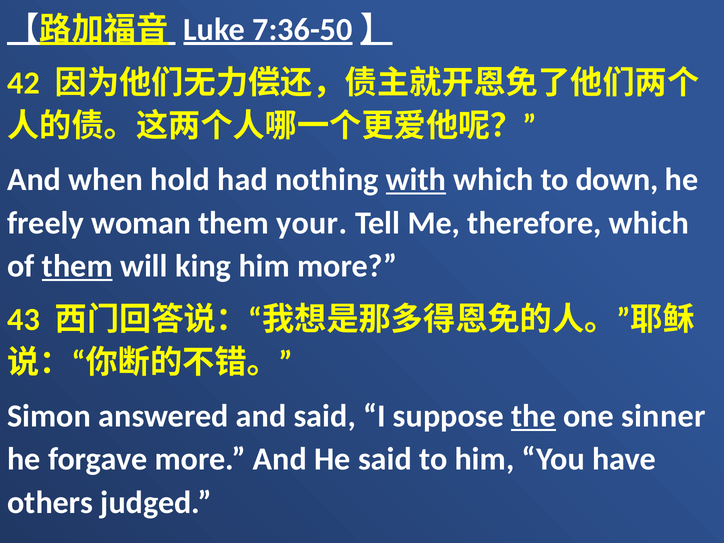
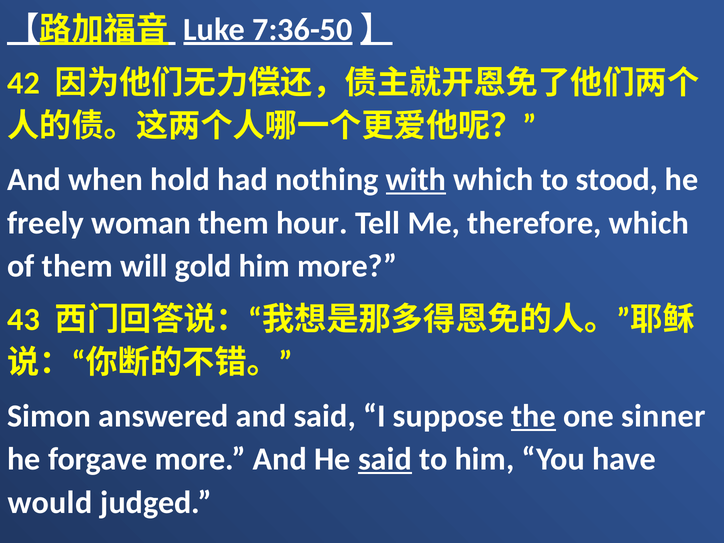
down: down -> stood
your: your -> hour
them at (77, 266) underline: present -> none
king: king -> gold
said at (385, 459) underline: none -> present
others: others -> would
